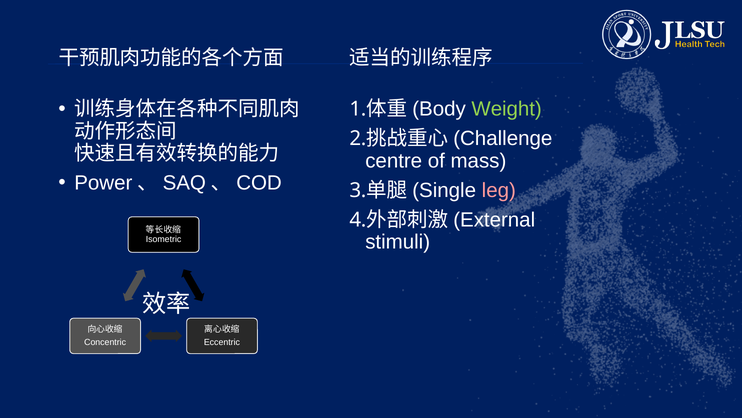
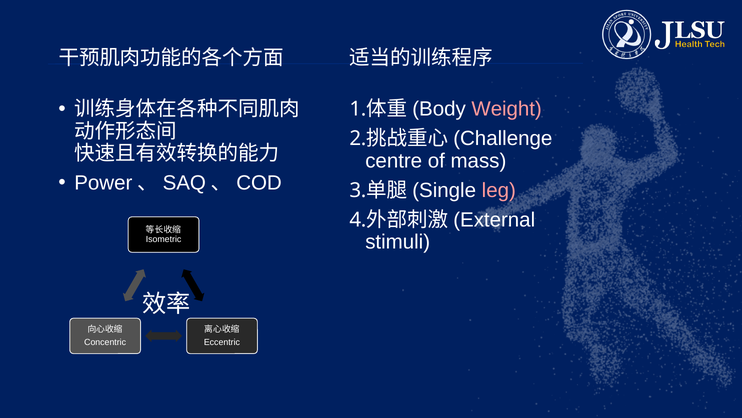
Weight colour: light green -> pink
